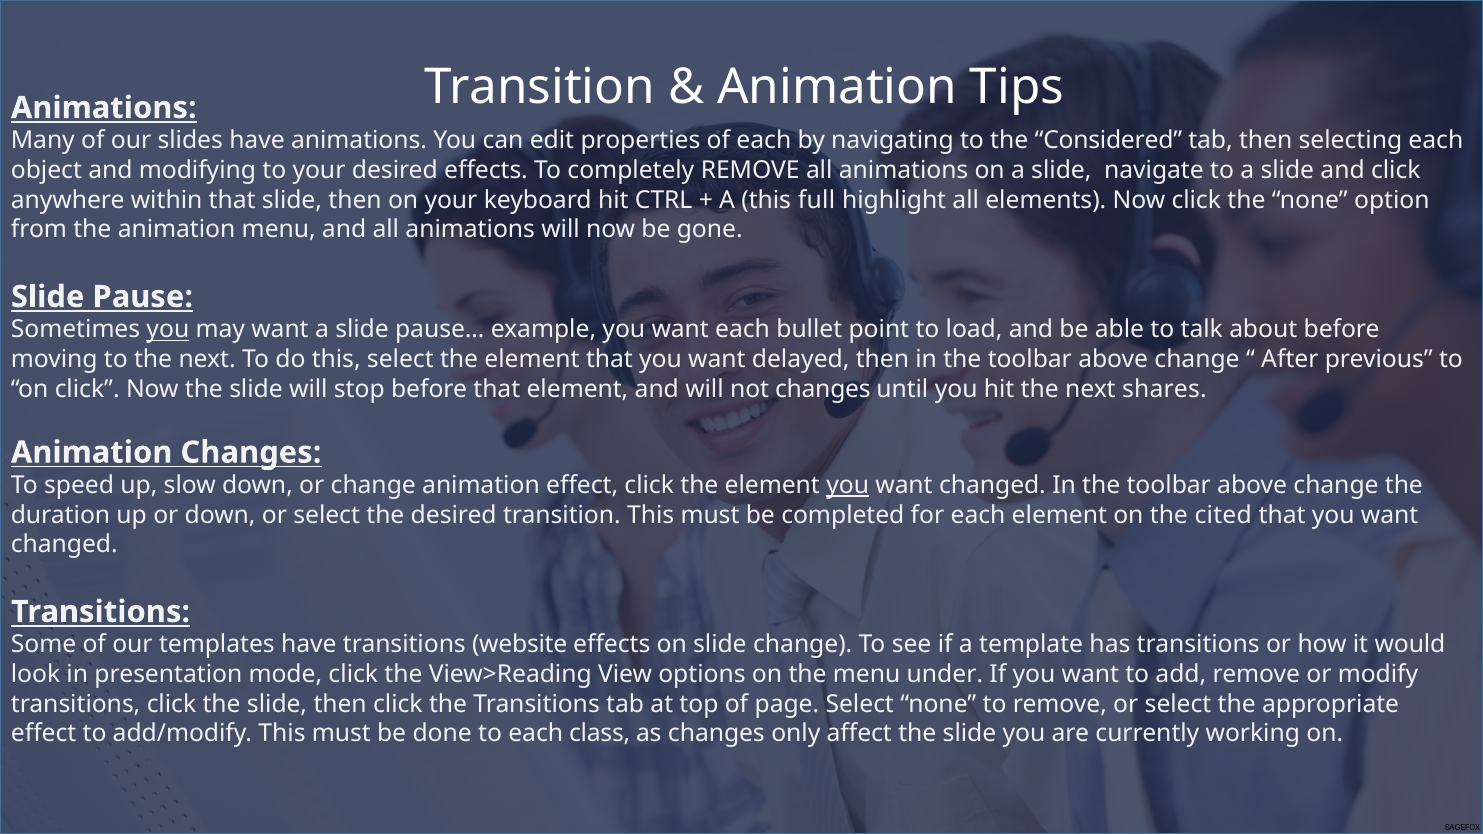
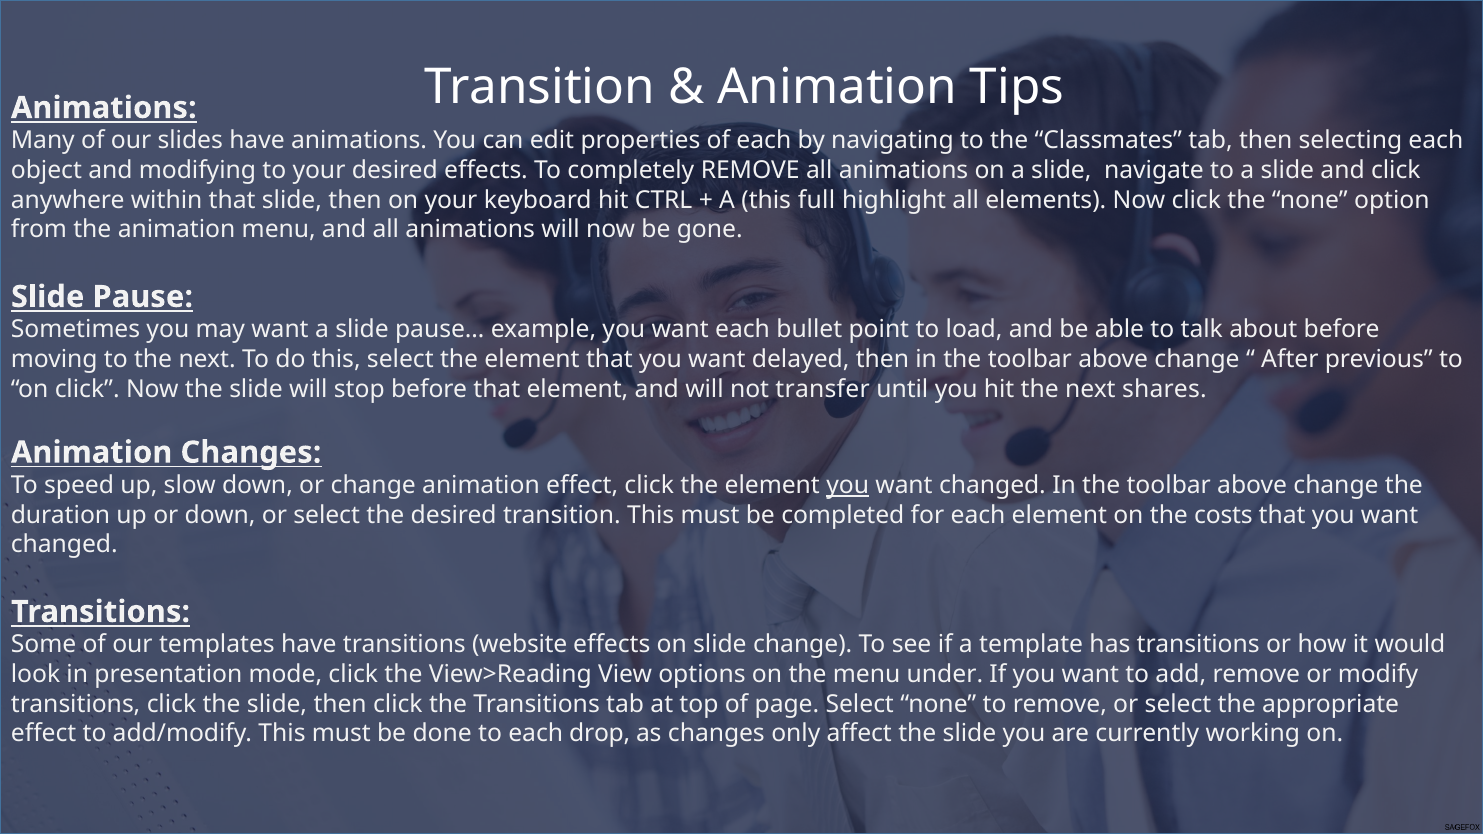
Considered: Considered -> Classmates
you at (168, 330) underline: present -> none
not changes: changes -> transfer
cited: cited -> costs
class: class -> drop
